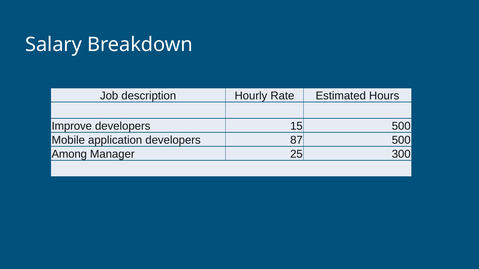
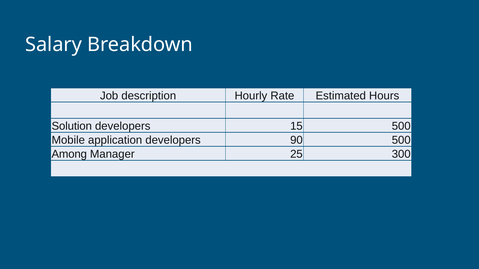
Improve: Improve -> Solution
87: 87 -> 90
